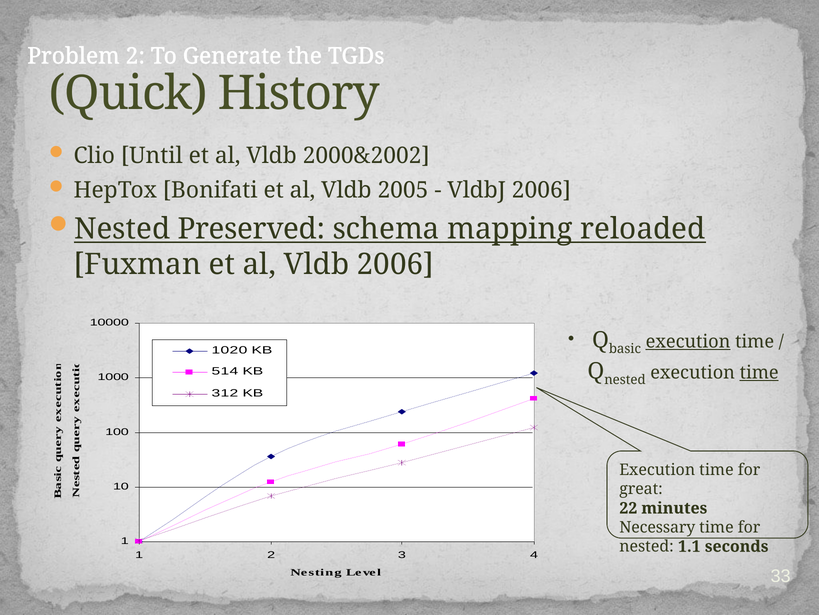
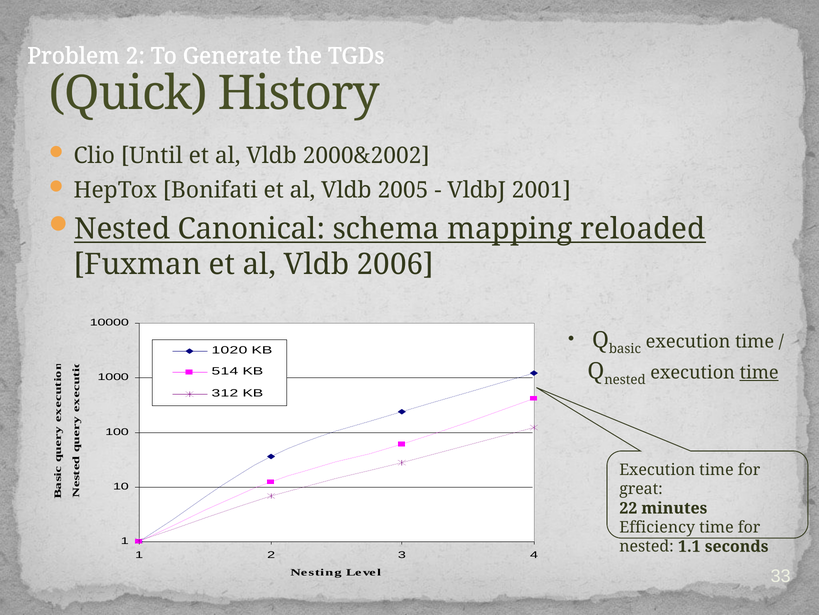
VldbJ 2006: 2006 -> 2001
Preserved: Preserved -> Canonical
execution at (688, 341) underline: present -> none
Necessary: Necessary -> Efficiency
